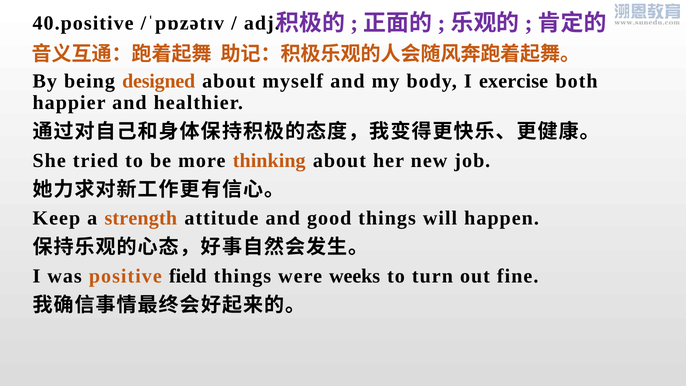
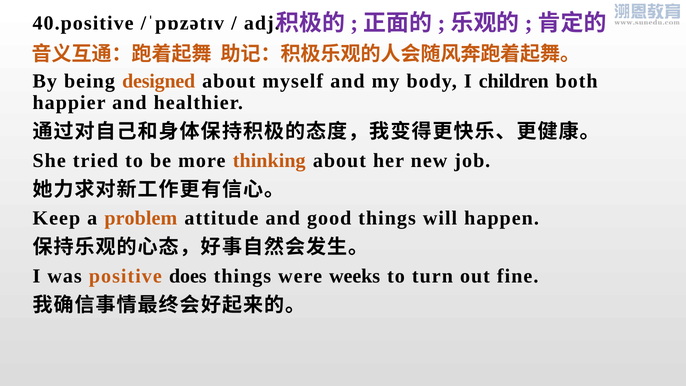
exercise: exercise -> children
strength: strength -> problem
field: field -> does
